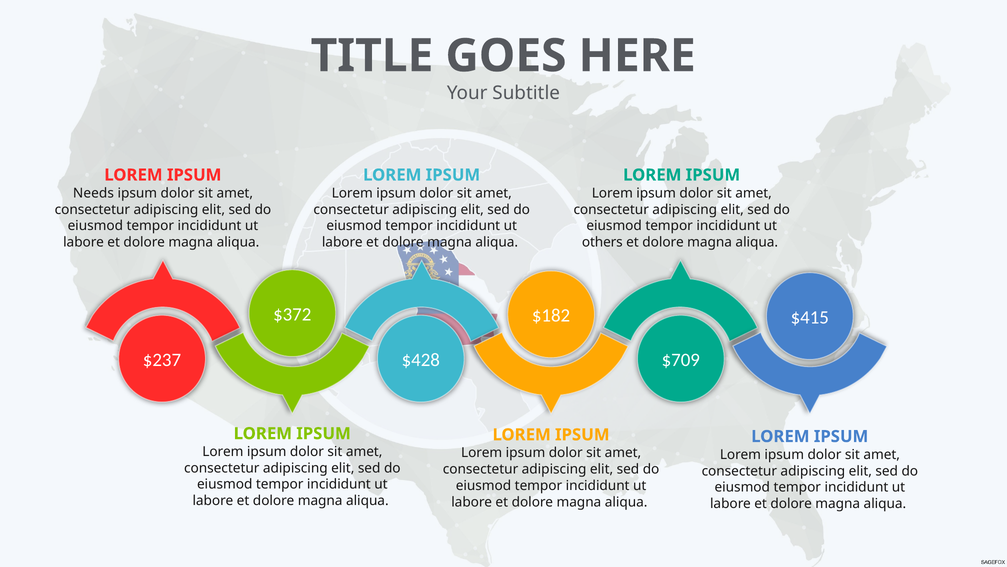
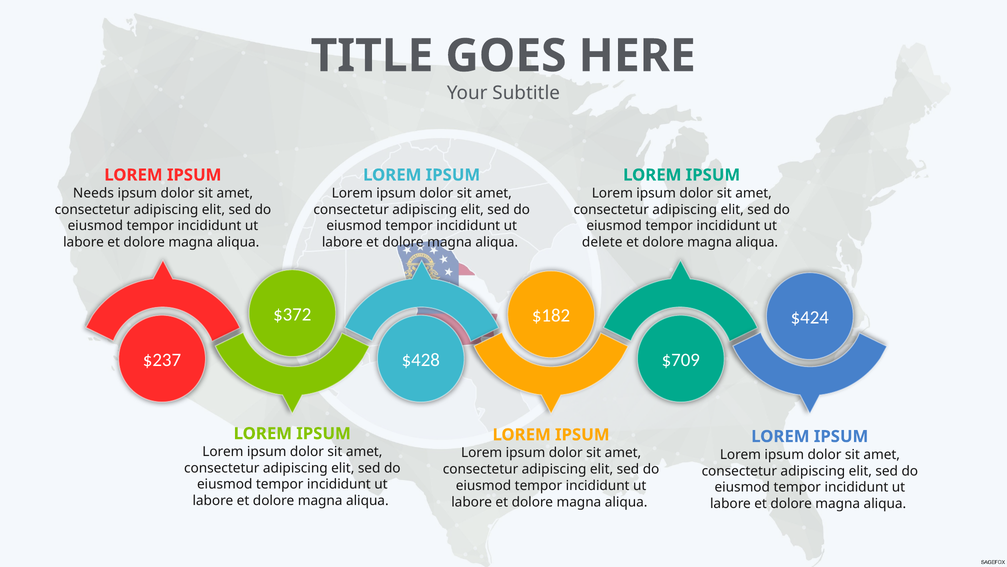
others: others -> delete
$415: $415 -> $424
